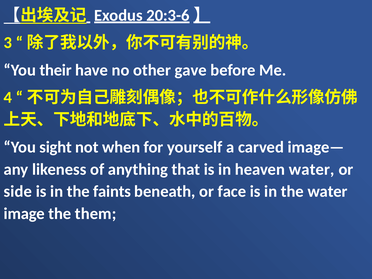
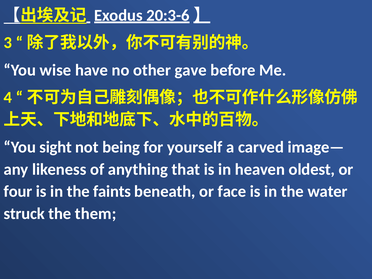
their: their -> wise
when: when -> being
heaven water: water -> oldest
side: side -> four
image: image -> struck
